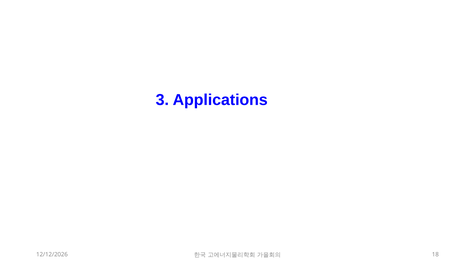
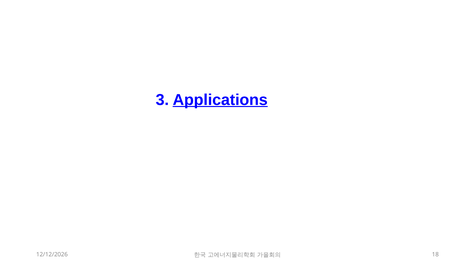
Applications underline: none -> present
